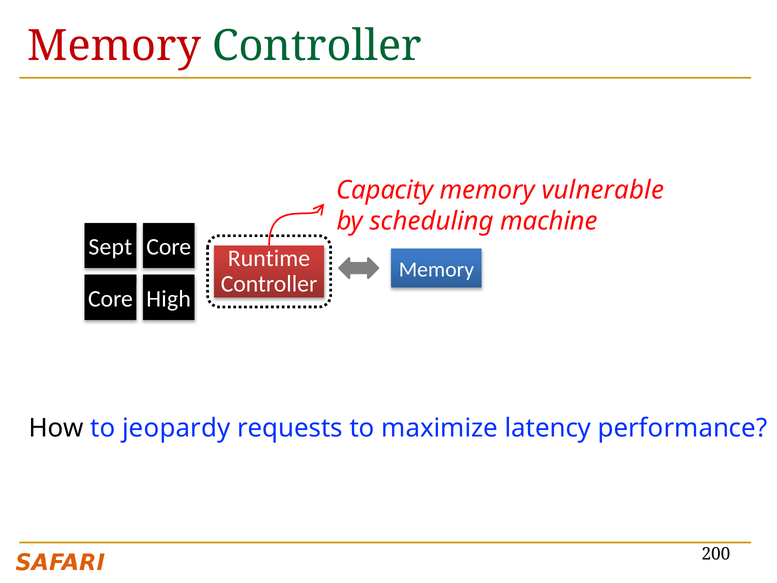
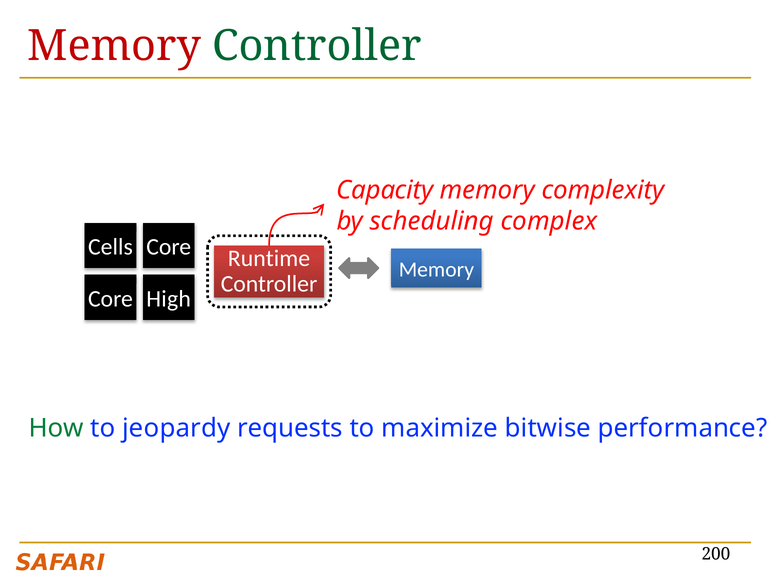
vulnerable: vulnerable -> complexity
machine: machine -> complex
Sept: Sept -> Cells
How colour: black -> green
latency: latency -> bitwise
